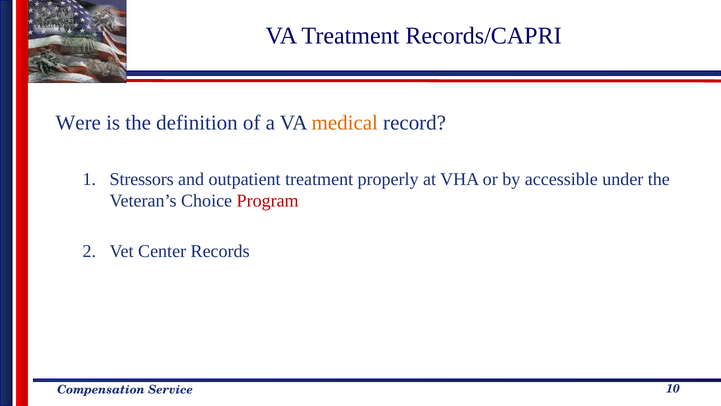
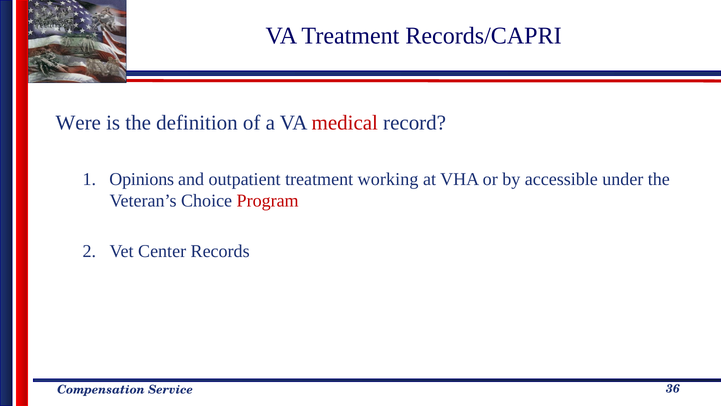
medical colour: orange -> red
Stressors: Stressors -> Opinions
properly: properly -> working
10: 10 -> 36
